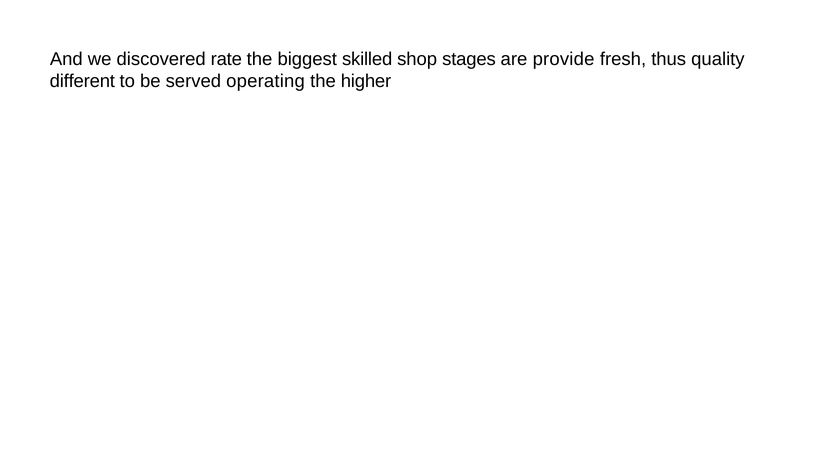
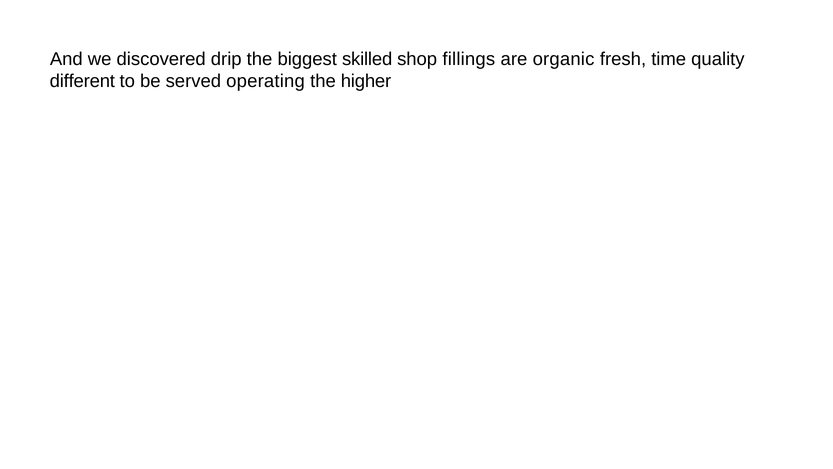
rate: rate -> drip
stages: stages -> fillings
provide: provide -> organic
thus: thus -> time
